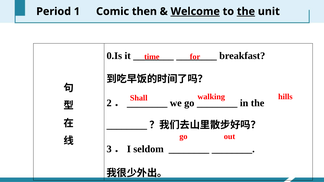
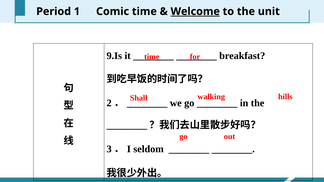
Comic then: then -> time
the at (246, 11) underline: present -> none
0.Is: 0.Is -> 9.Is
